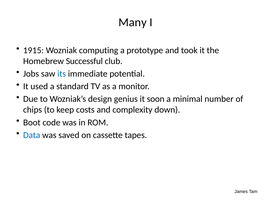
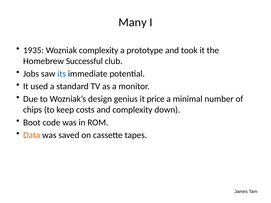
1915: 1915 -> 1935
Wozniak computing: computing -> complexity
soon: soon -> price
Data colour: blue -> orange
